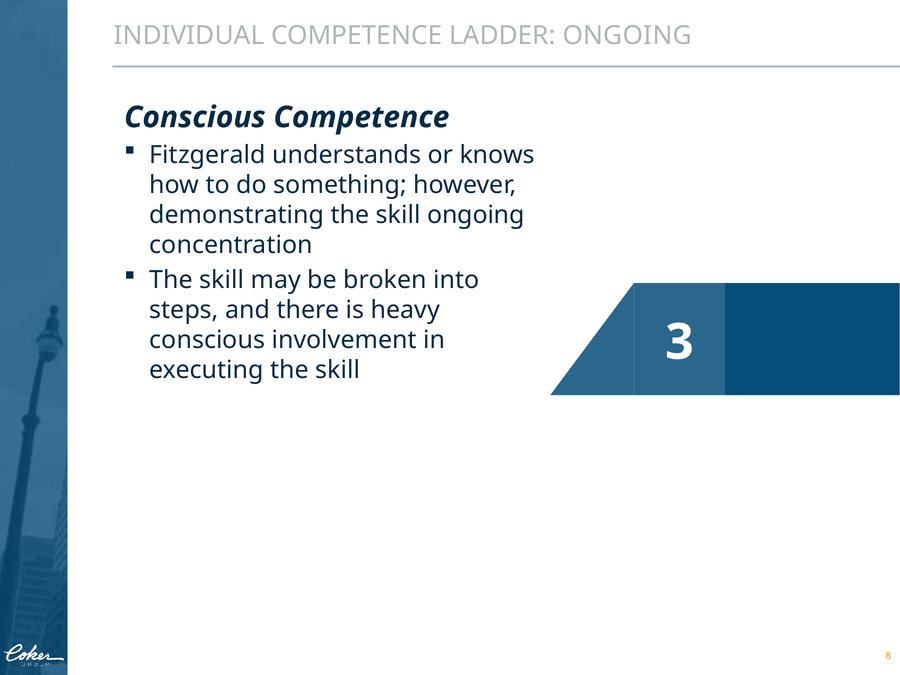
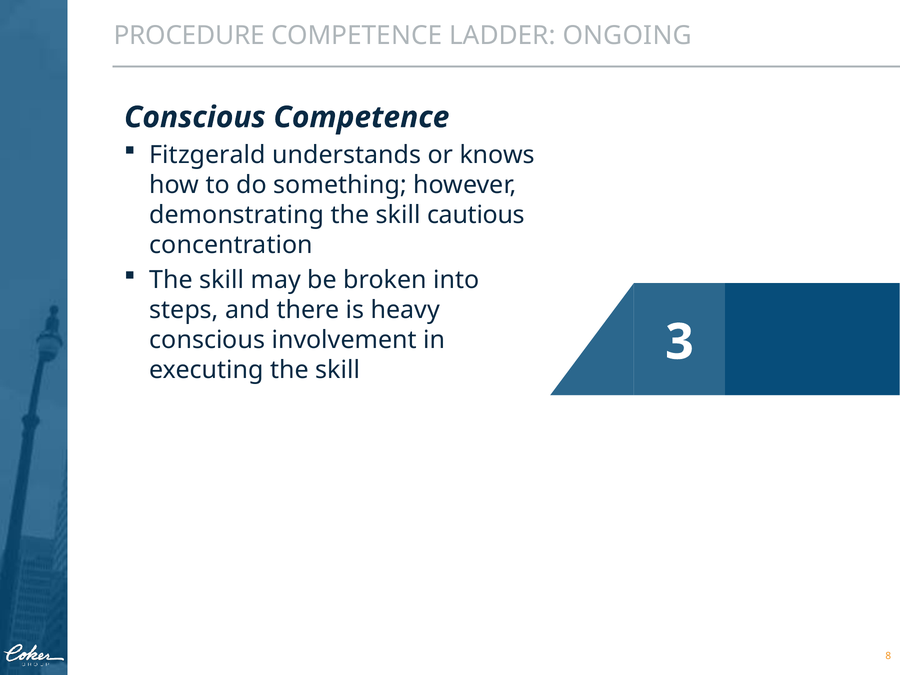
INDIVIDUAL: INDIVIDUAL -> PROCEDURE
skill ongoing: ongoing -> cautious
